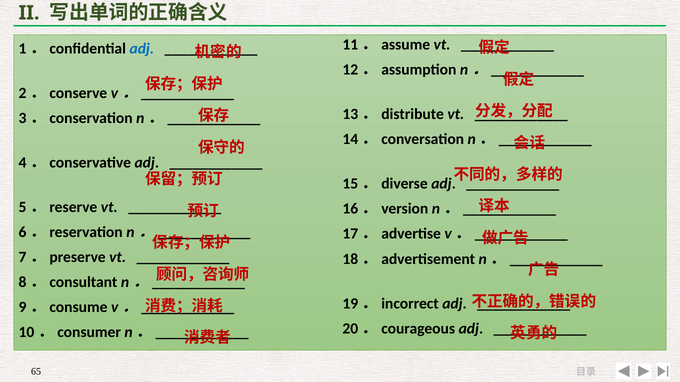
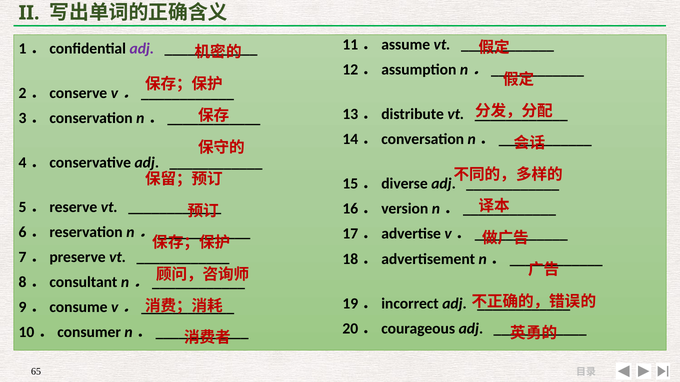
adj at (142, 49) colour: blue -> purple
